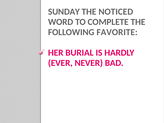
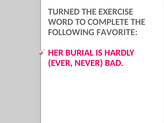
SUNDAY: SUNDAY -> TURNED
NOTICED: NOTICED -> EXERCISE
